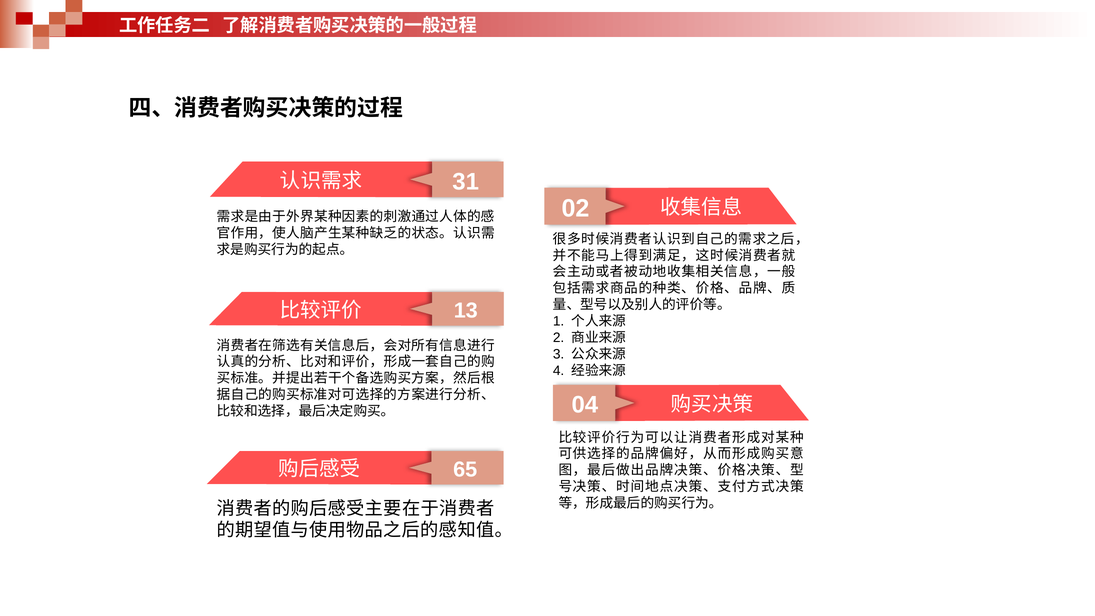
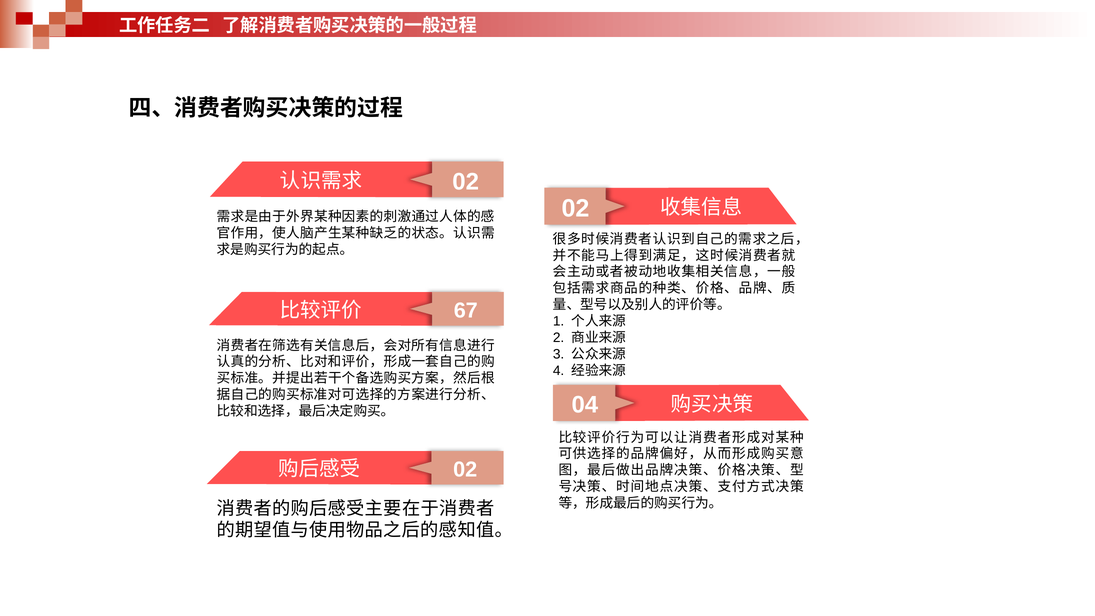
31 at (466, 182): 31 -> 02
13: 13 -> 67
65 at (465, 470): 65 -> 02
